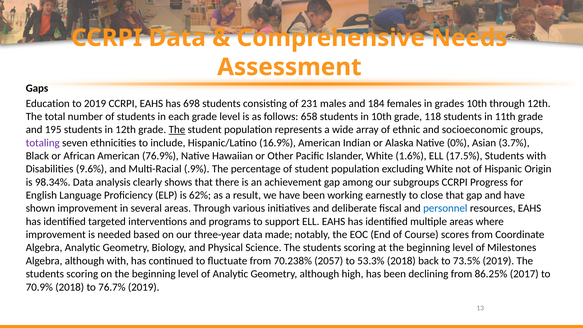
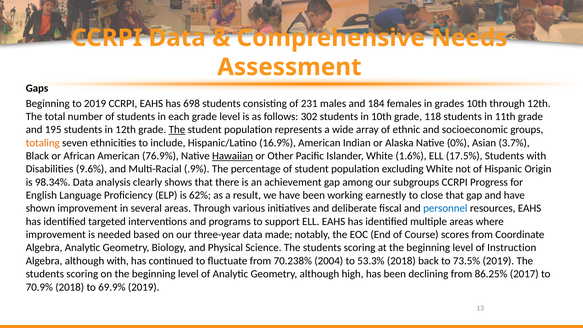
Education at (48, 103): Education -> Beginning
658: 658 -> 302
totaling colour: purple -> orange
Hawaiian underline: none -> present
Milestones: Milestones -> Instruction
2057: 2057 -> 2004
76.7%: 76.7% -> 69.9%
